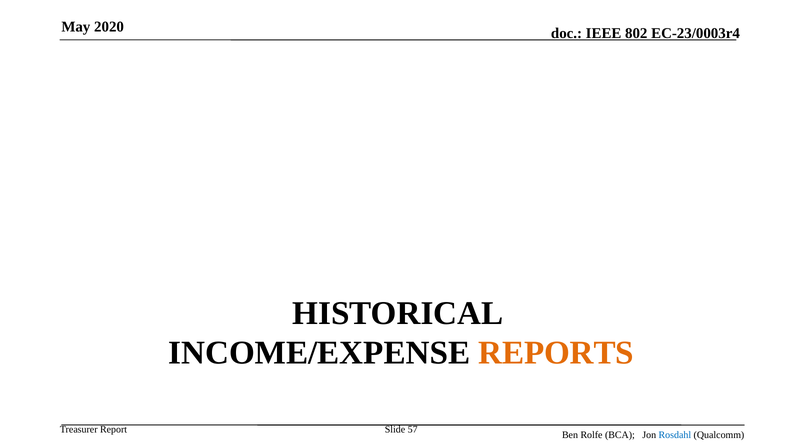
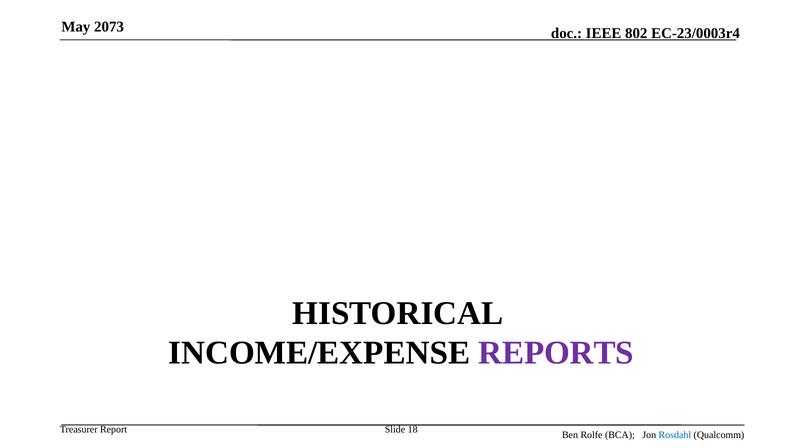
2020: 2020 -> 2073
REPORTS colour: orange -> purple
57: 57 -> 18
